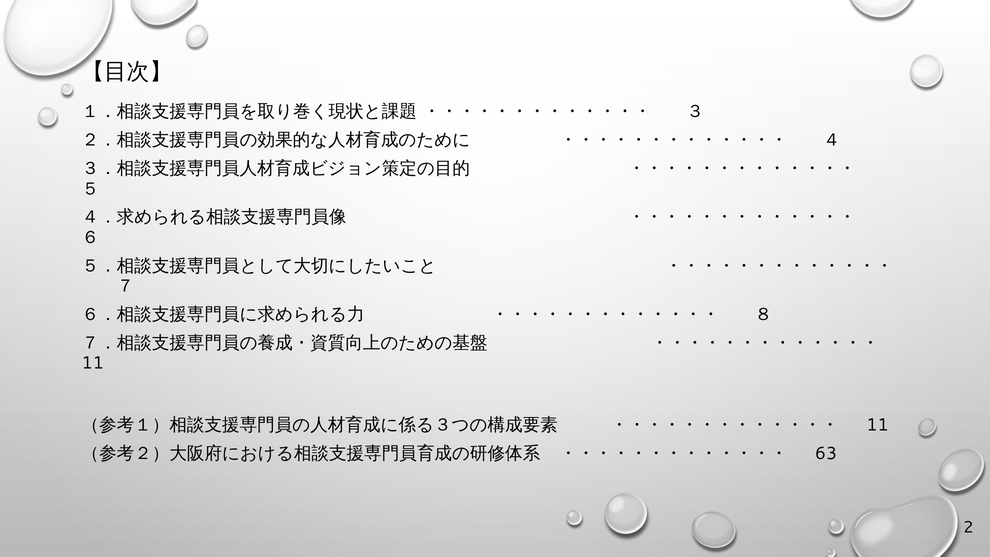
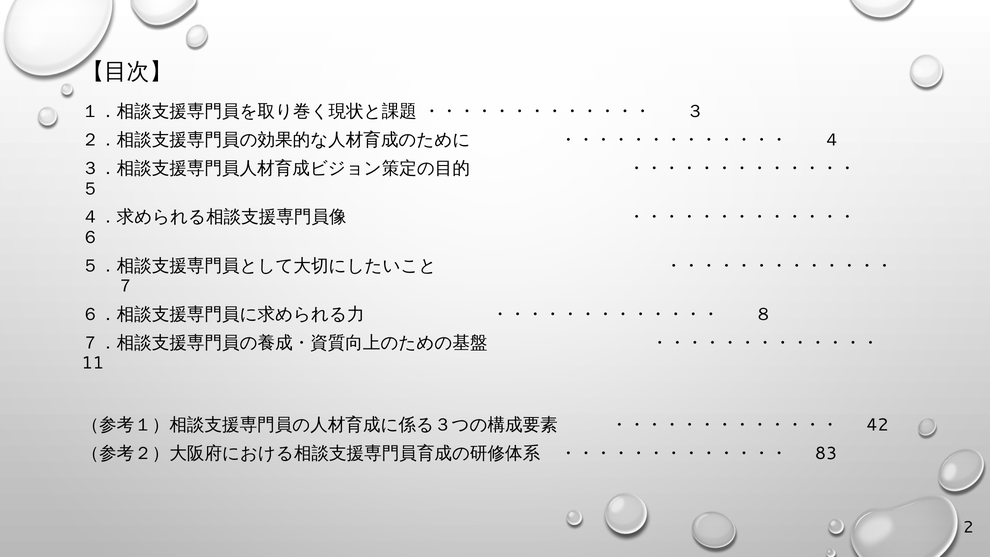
11 at (877, 425): 11 -> 42
63: 63 -> 83
